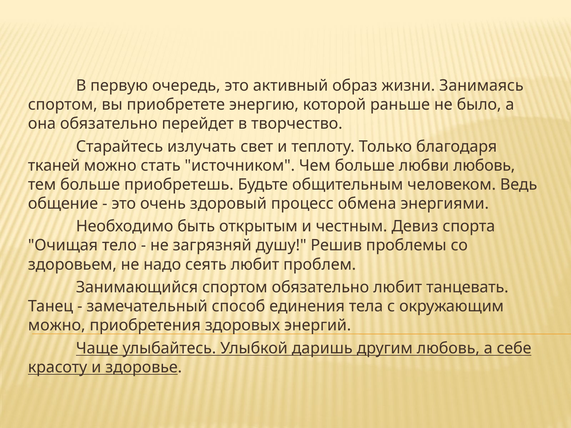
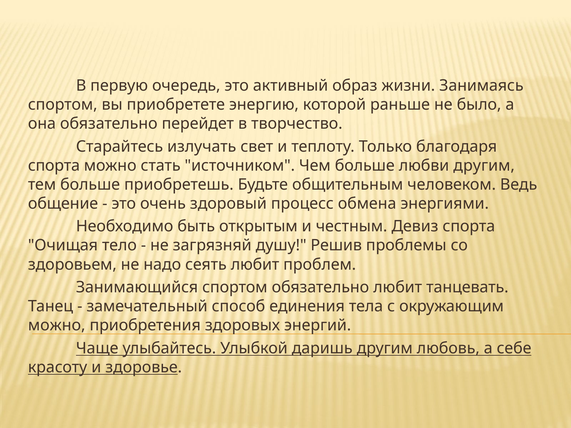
тканей at (54, 166): тканей -> спорта
любви любовь: любовь -> другим
